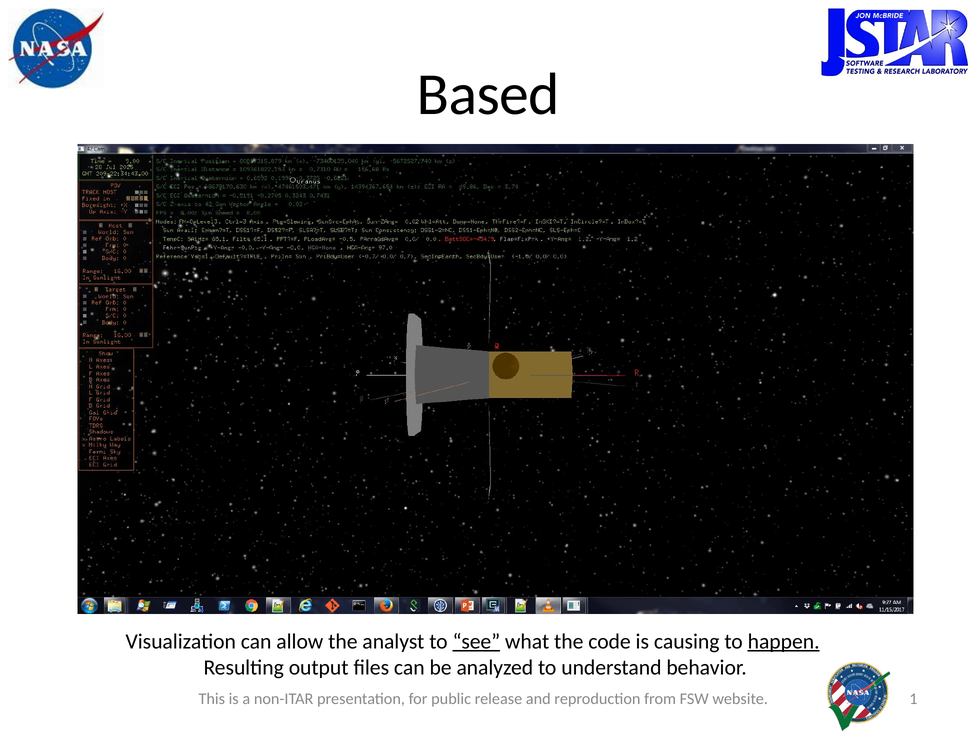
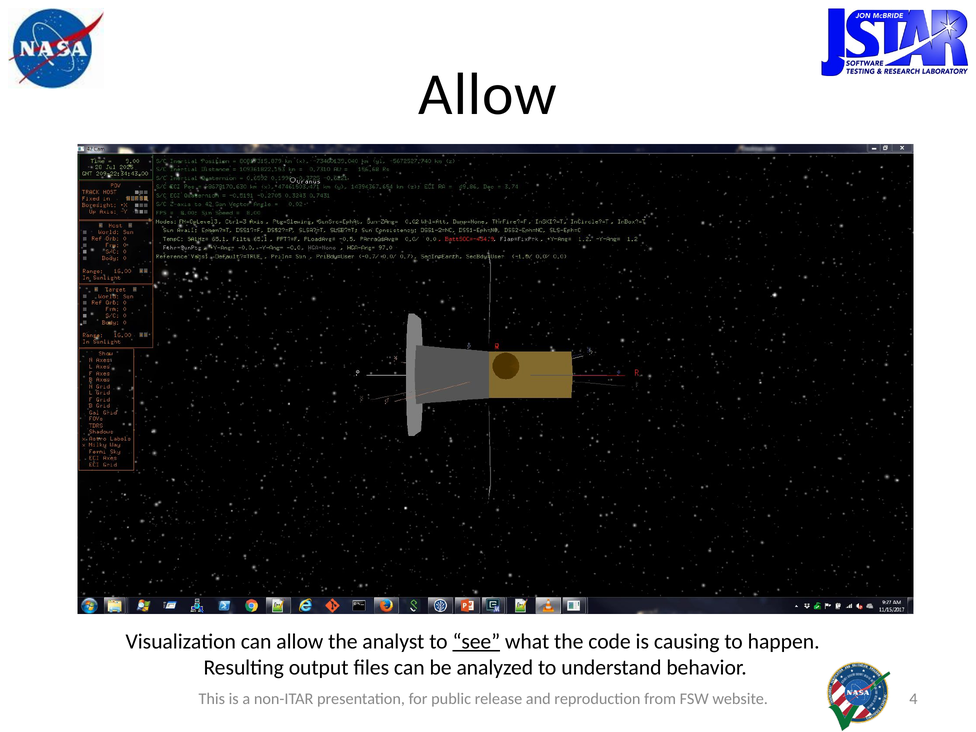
Based at (488, 94): Based -> Allow
happen underline: present -> none
1: 1 -> 4
